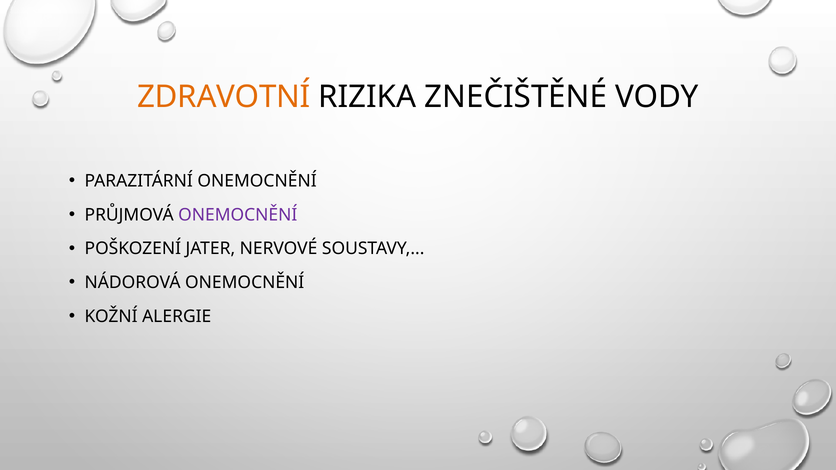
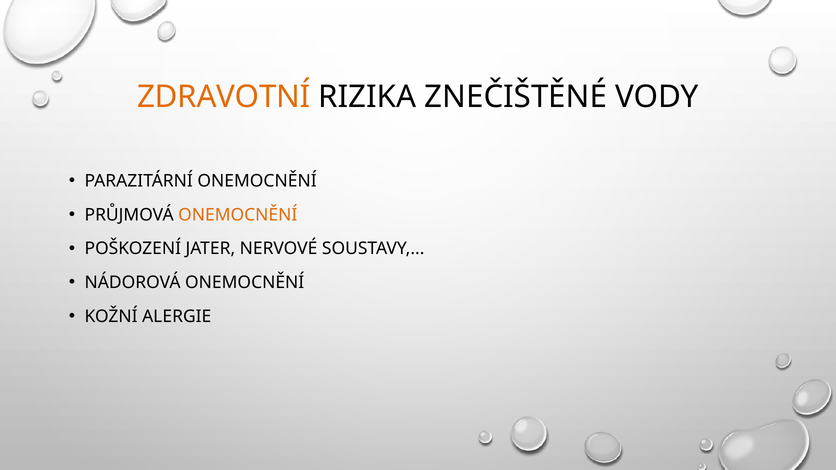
ONEMOCNĚNÍ at (238, 215) colour: purple -> orange
